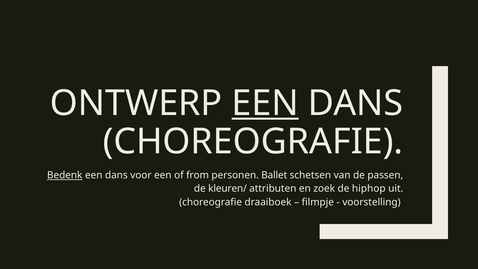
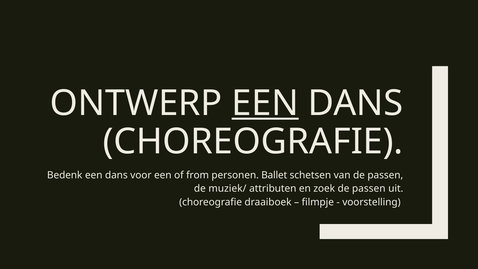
Bedenk underline: present -> none
kleuren/: kleuren/ -> muziek/
zoek de hiphop: hiphop -> passen
